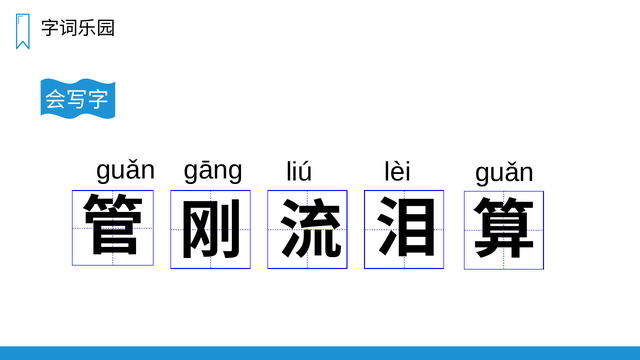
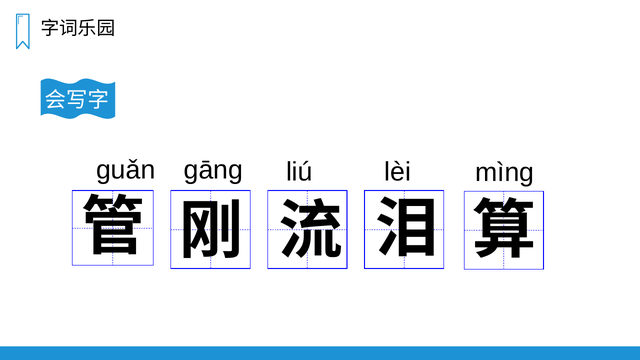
ɡuǎn ɡuǎn: ɡuǎn -> mìnɡ
